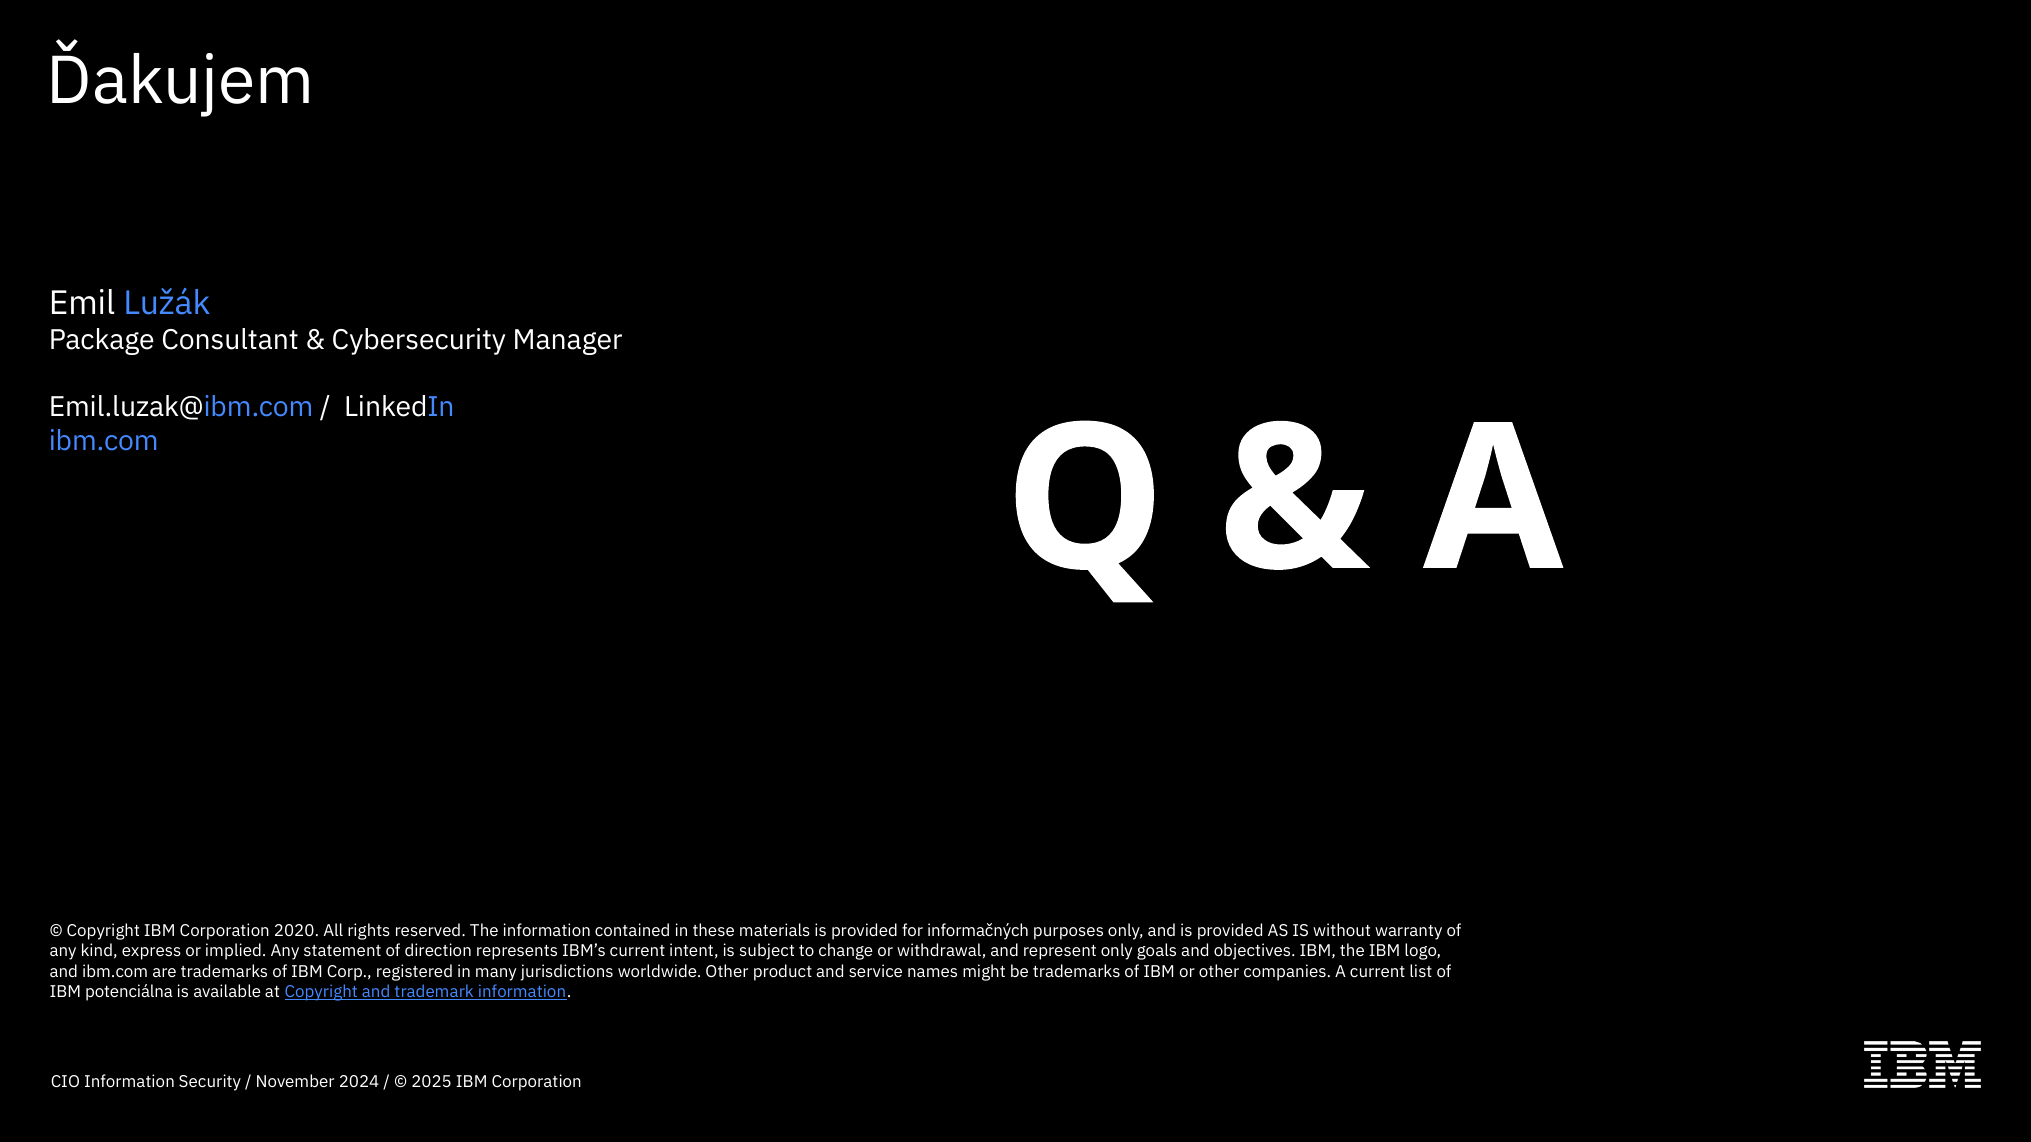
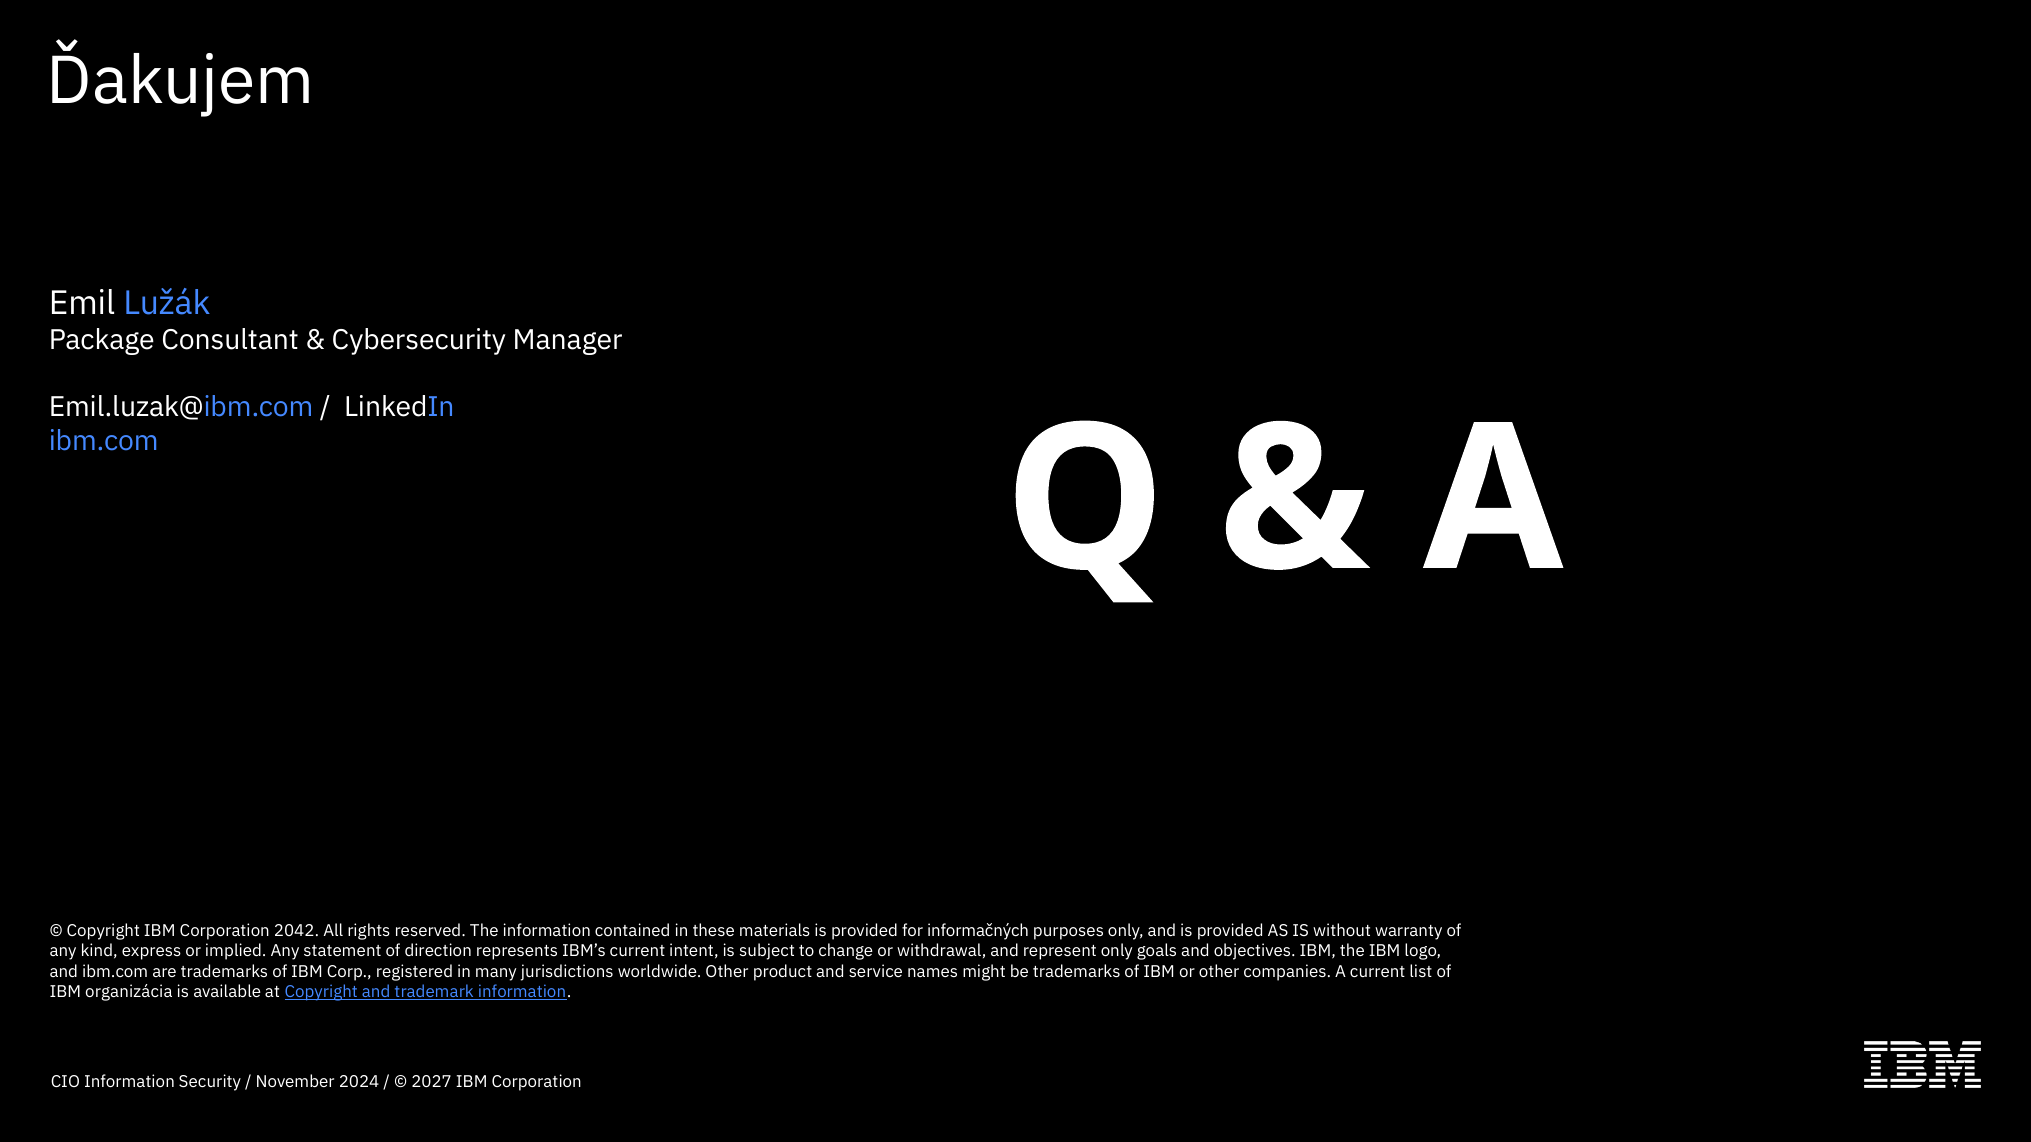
2020: 2020 -> 2042
potenciálna: potenciálna -> organizácia
2025: 2025 -> 2027
